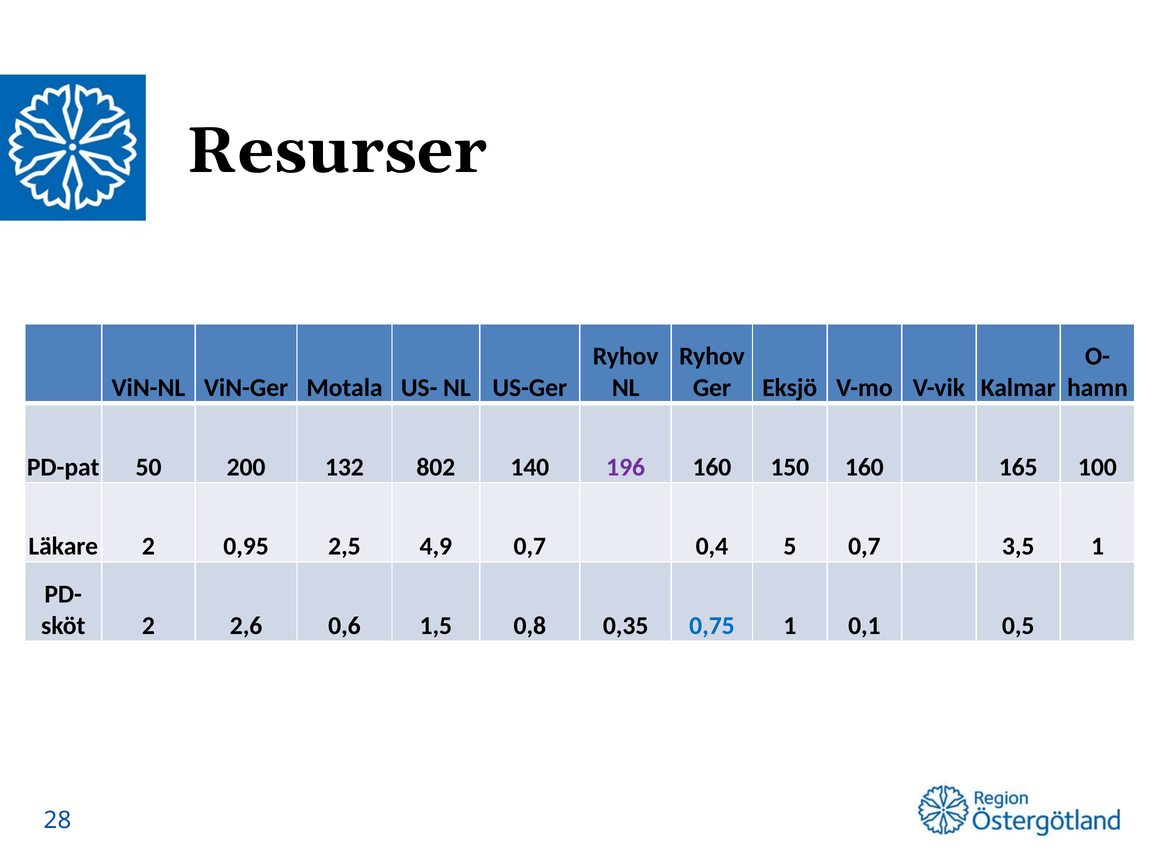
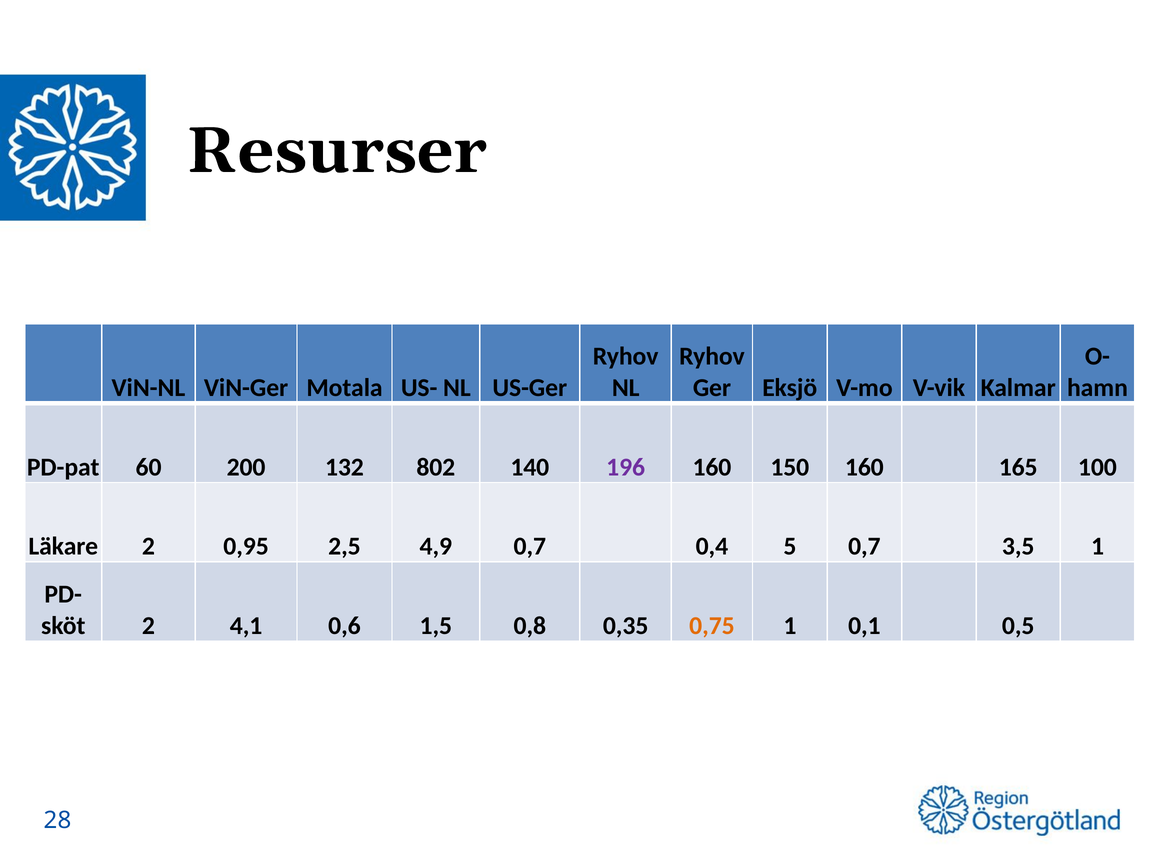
50: 50 -> 60
2,6: 2,6 -> 4,1
0,75 colour: blue -> orange
